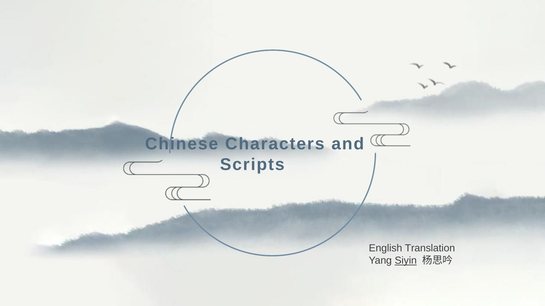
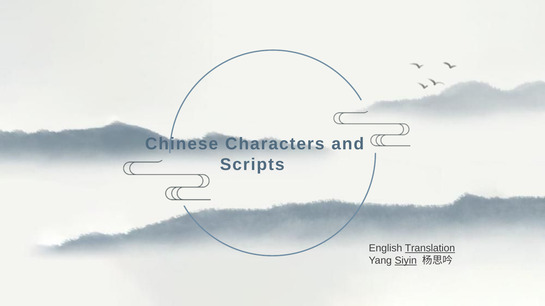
Translation underline: none -> present
